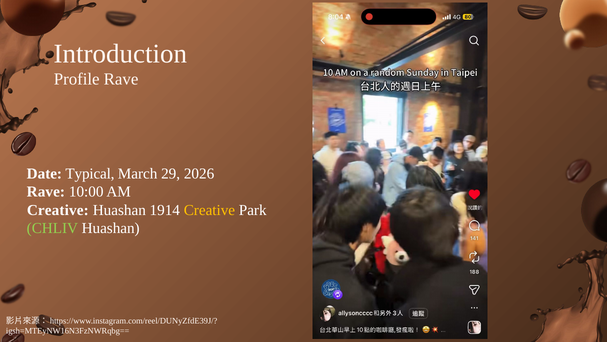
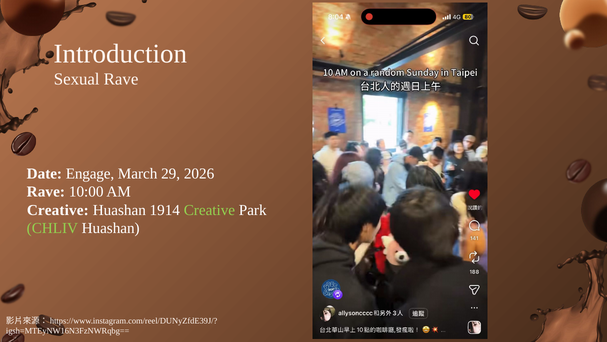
Profile: Profile -> Sexual
Typical: Typical -> Engage
Creative at (209, 210) colour: yellow -> light green
